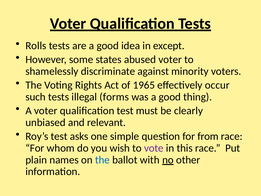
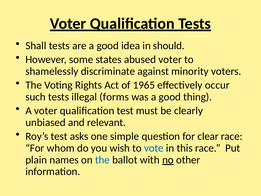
Rolls: Rolls -> Shall
except: except -> should
from: from -> clear
vote colour: purple -> blue
